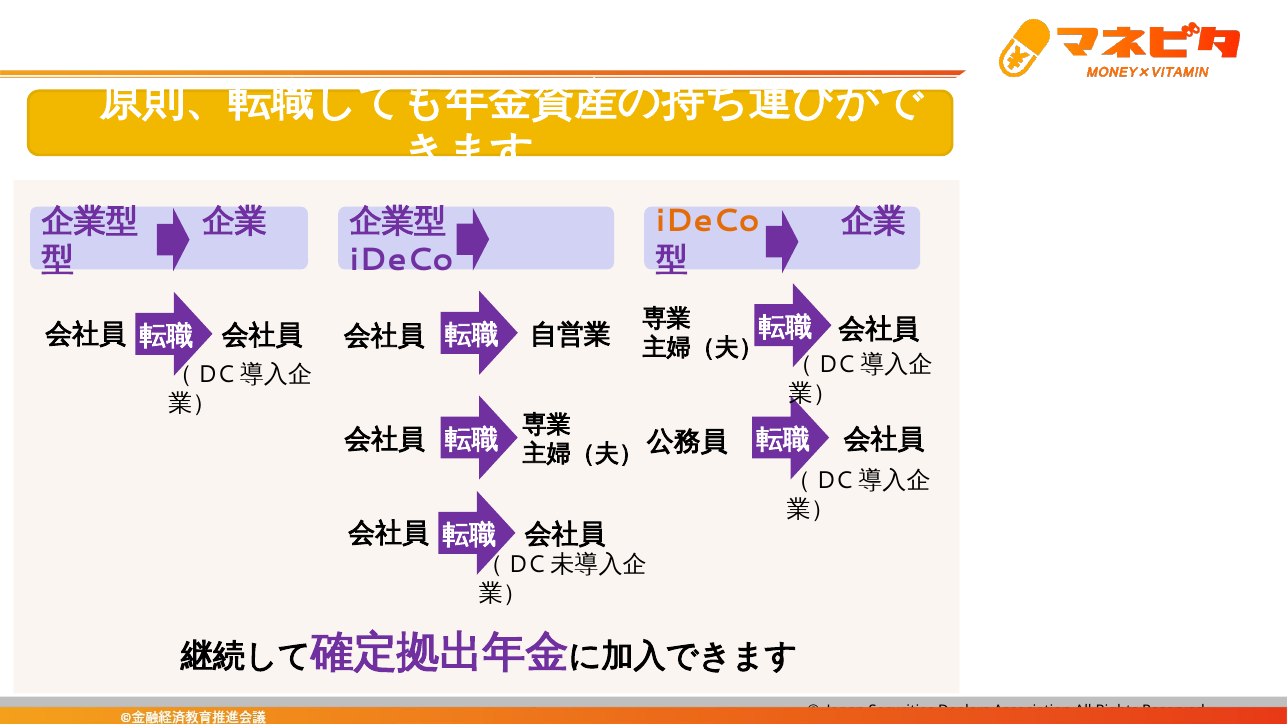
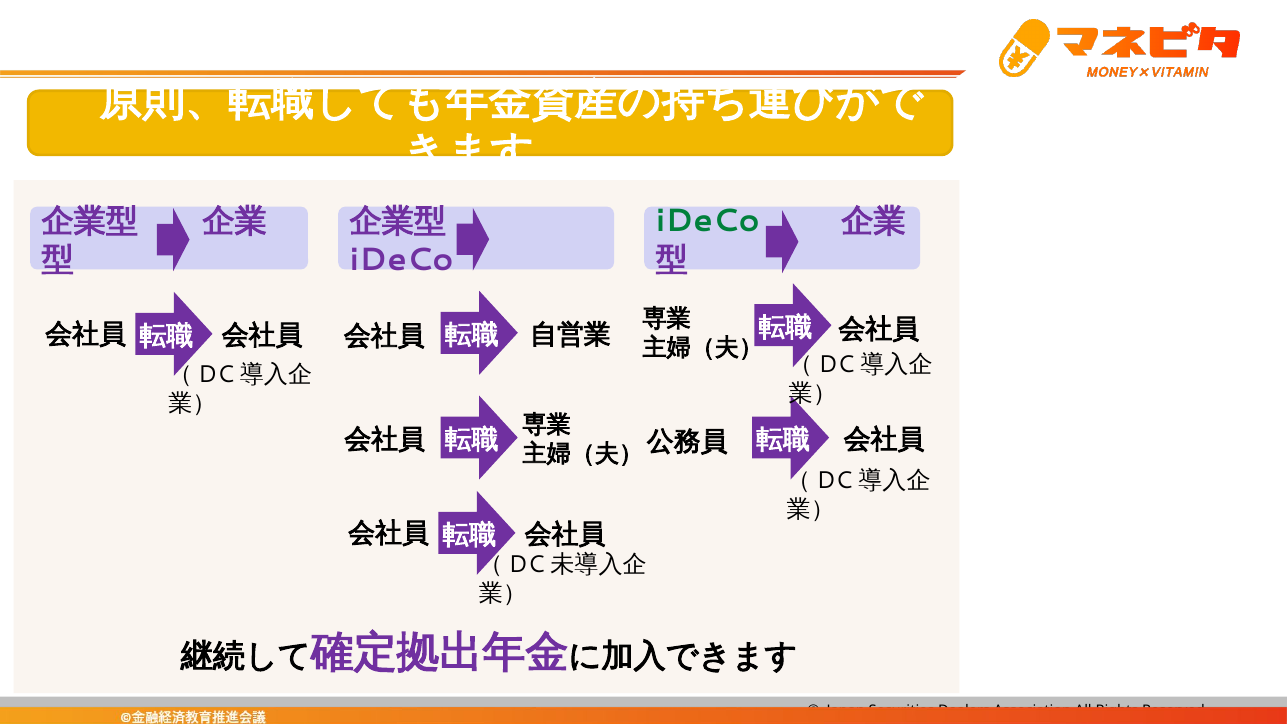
iDeCo at (708, 221) colour: orange -> green
